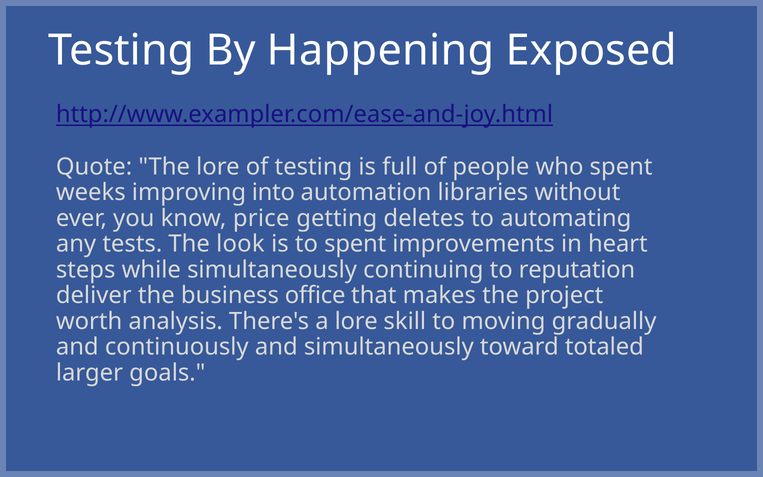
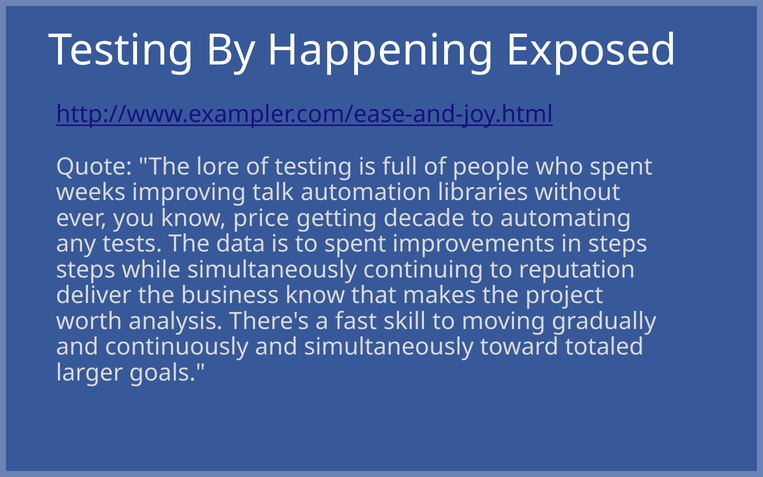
into: into -> talk
deletes: deletes -> decade
look: look -> data
in heart: heart -> steps
business office: office -> know
a lore: lore -> fast
